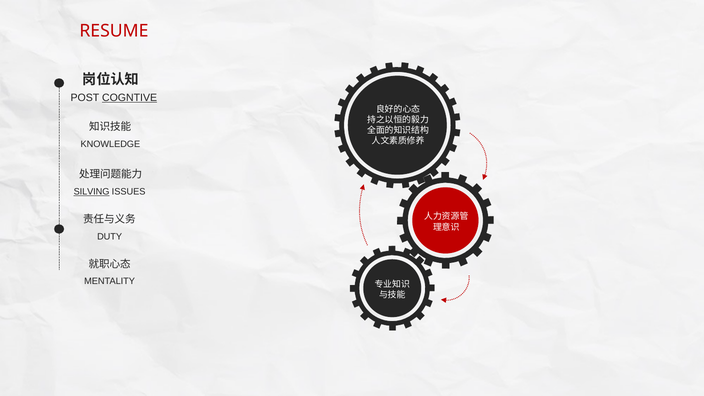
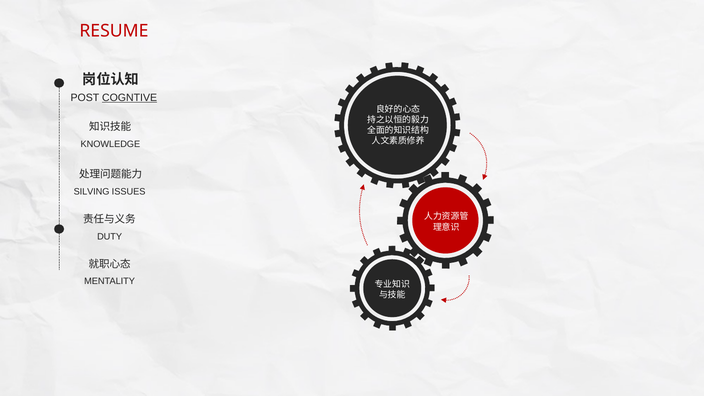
SILVING underline: present -> none
